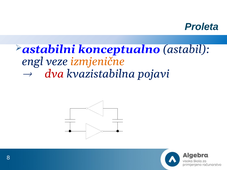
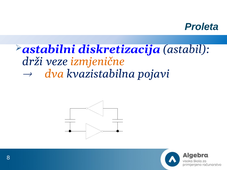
konceptualno: konceptualno -> diskretizacija
engl: engl -> drži
dva colour: red -> orange
